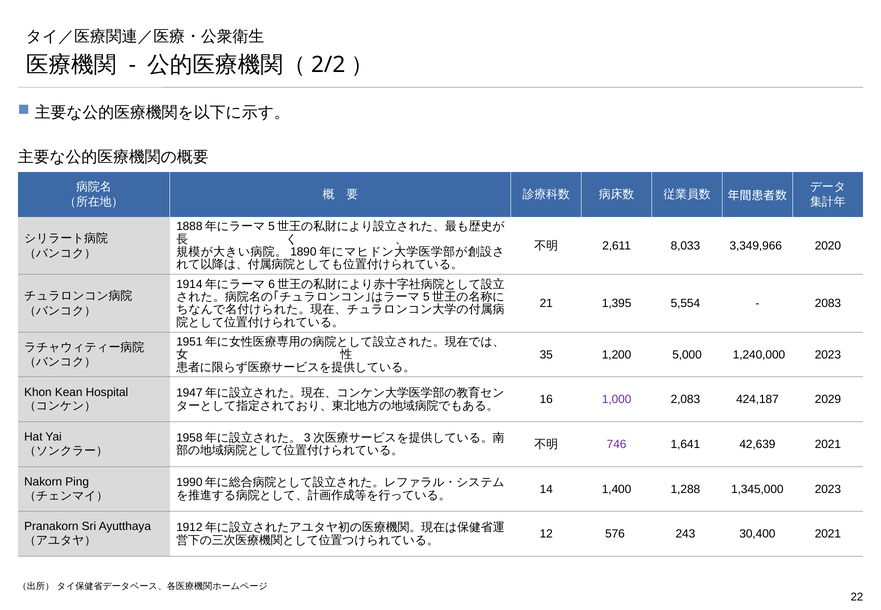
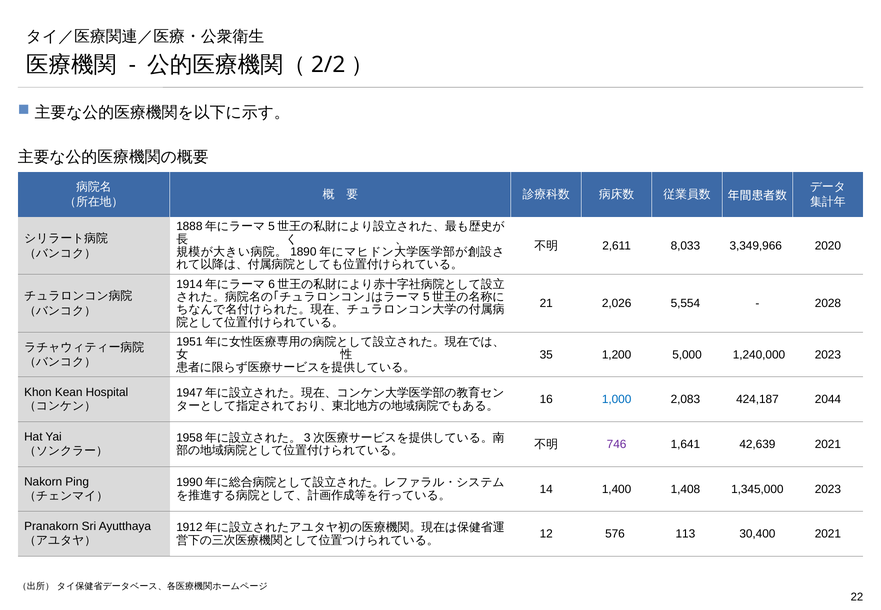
1,395: 1,395 -> 2,026
2083: 2083 -> 2028
1,000 colour: purple -> blue
2029: 2029 -> 2044
1,288: 1,288 -> 1,408
243: 243 -> 113
